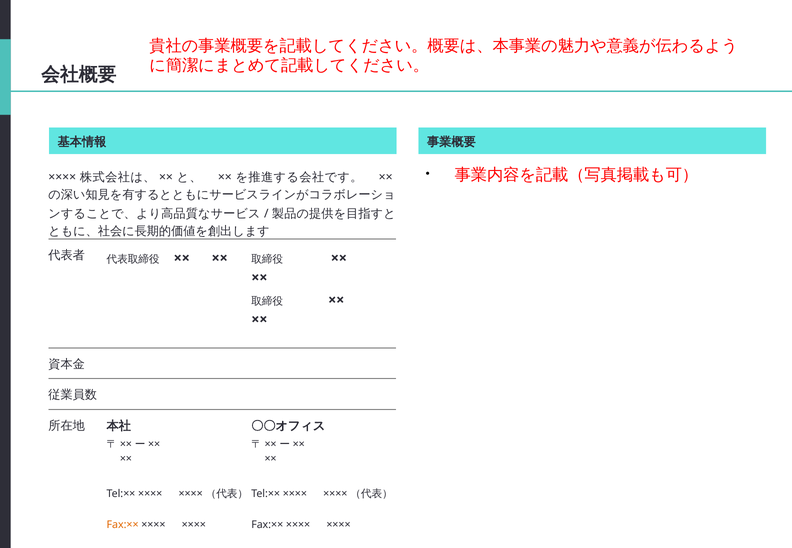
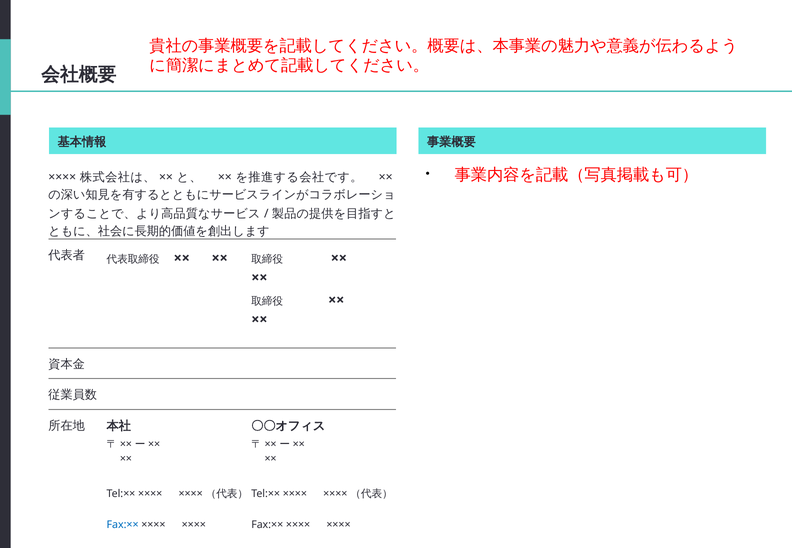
Fax:×× at (123, 525) colour: orange -> blue
